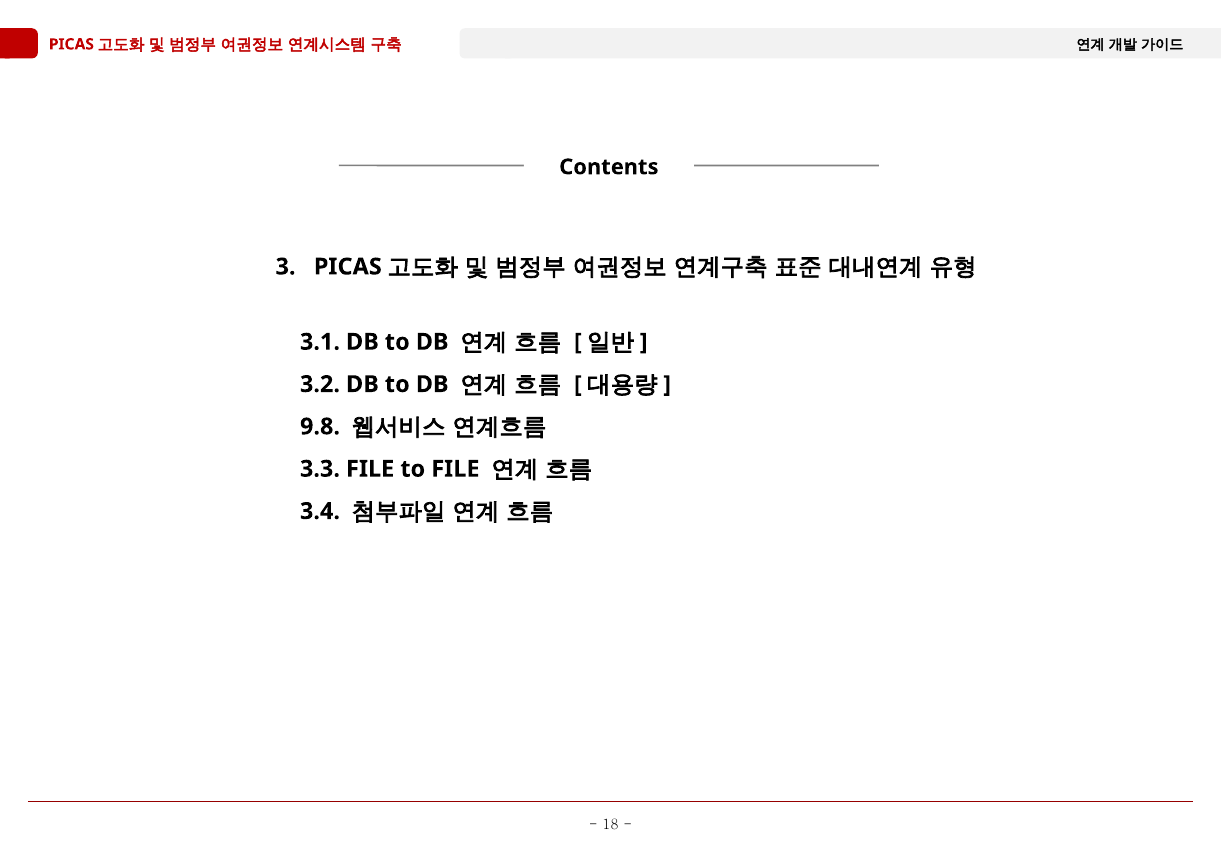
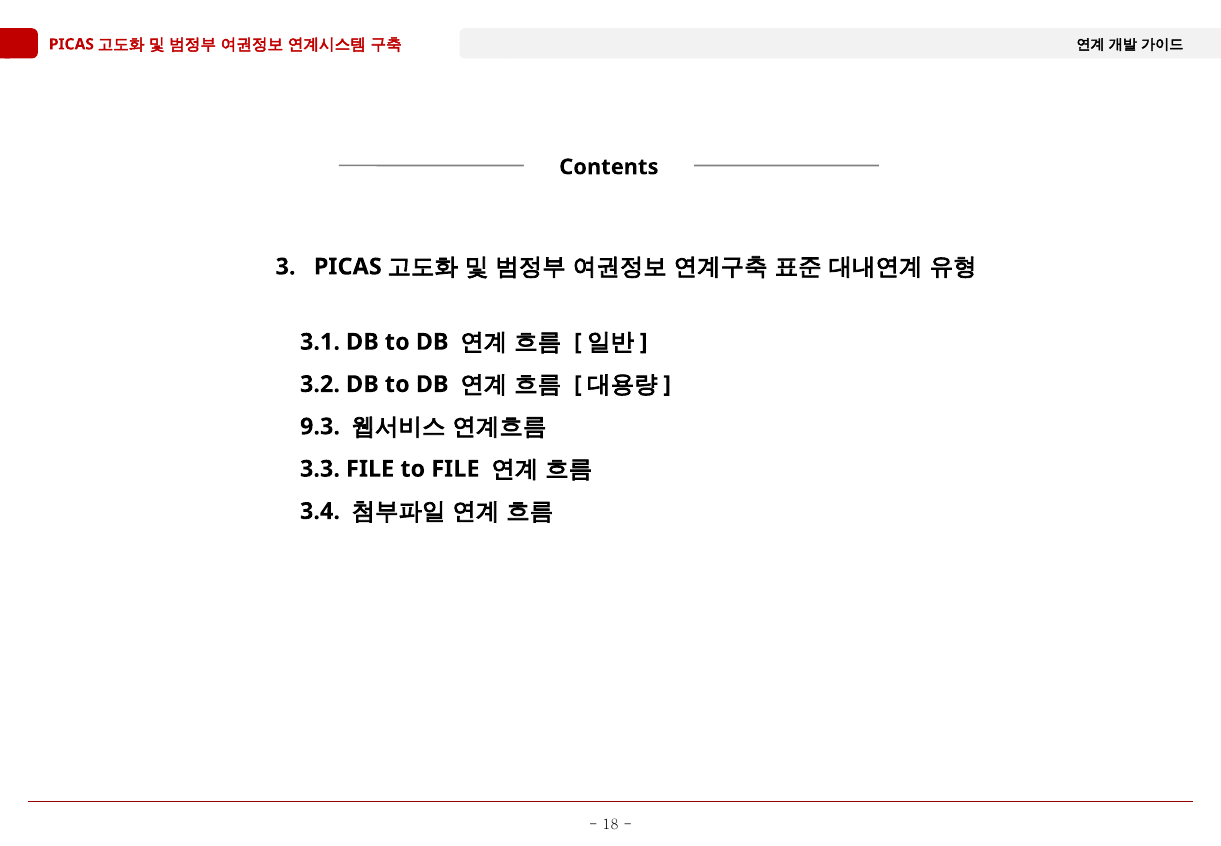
9.8: 9.8 -> 9.3
